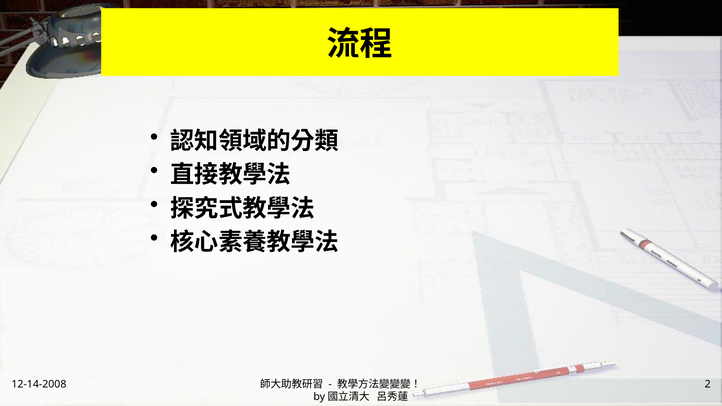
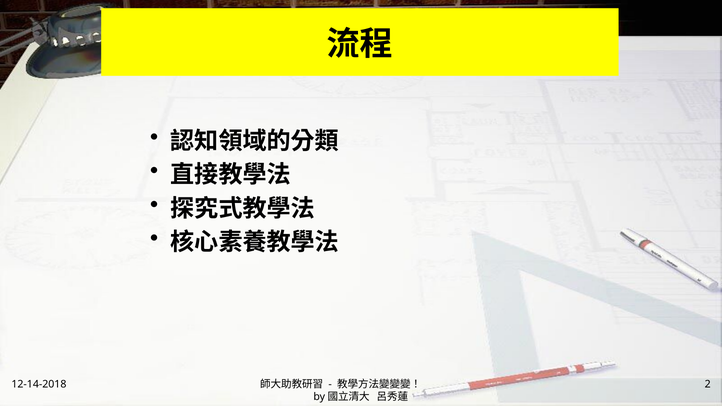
12-14-2008: 12-14-2008 -> 12-14-2018
